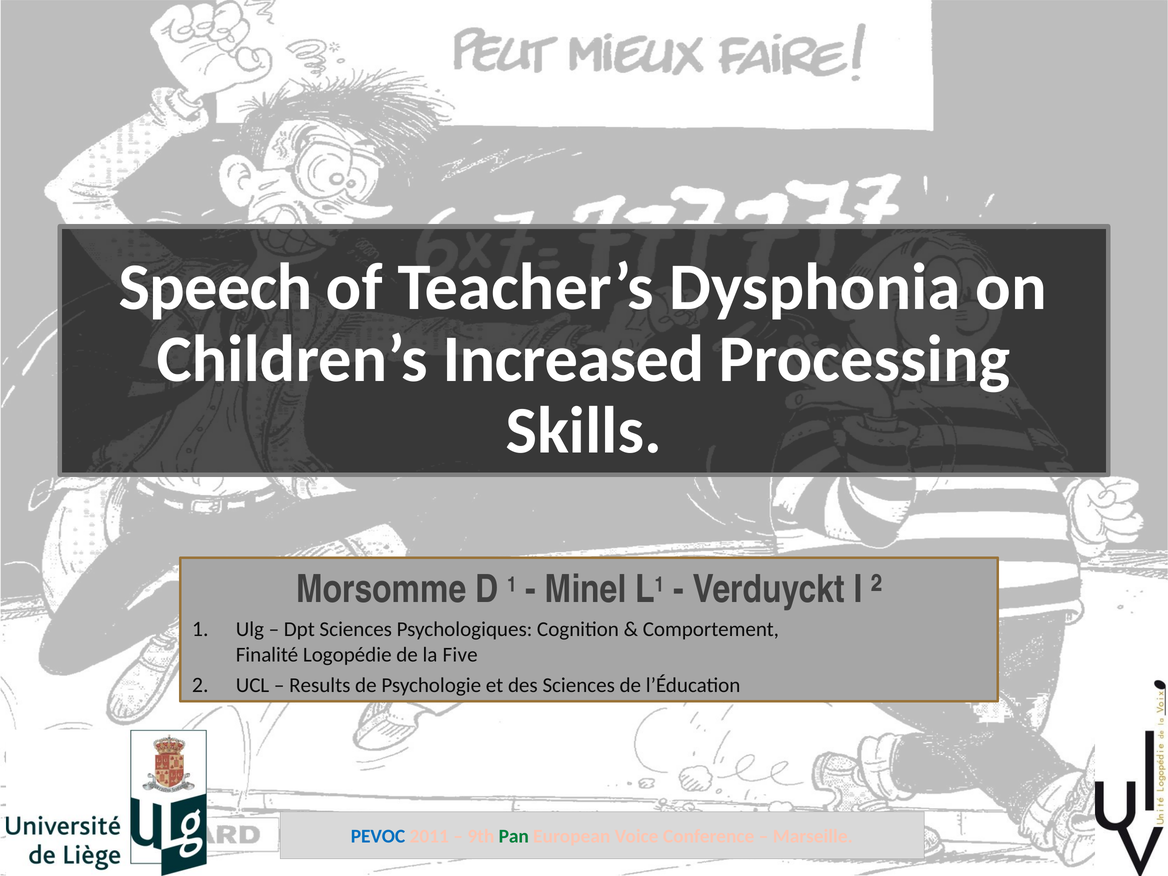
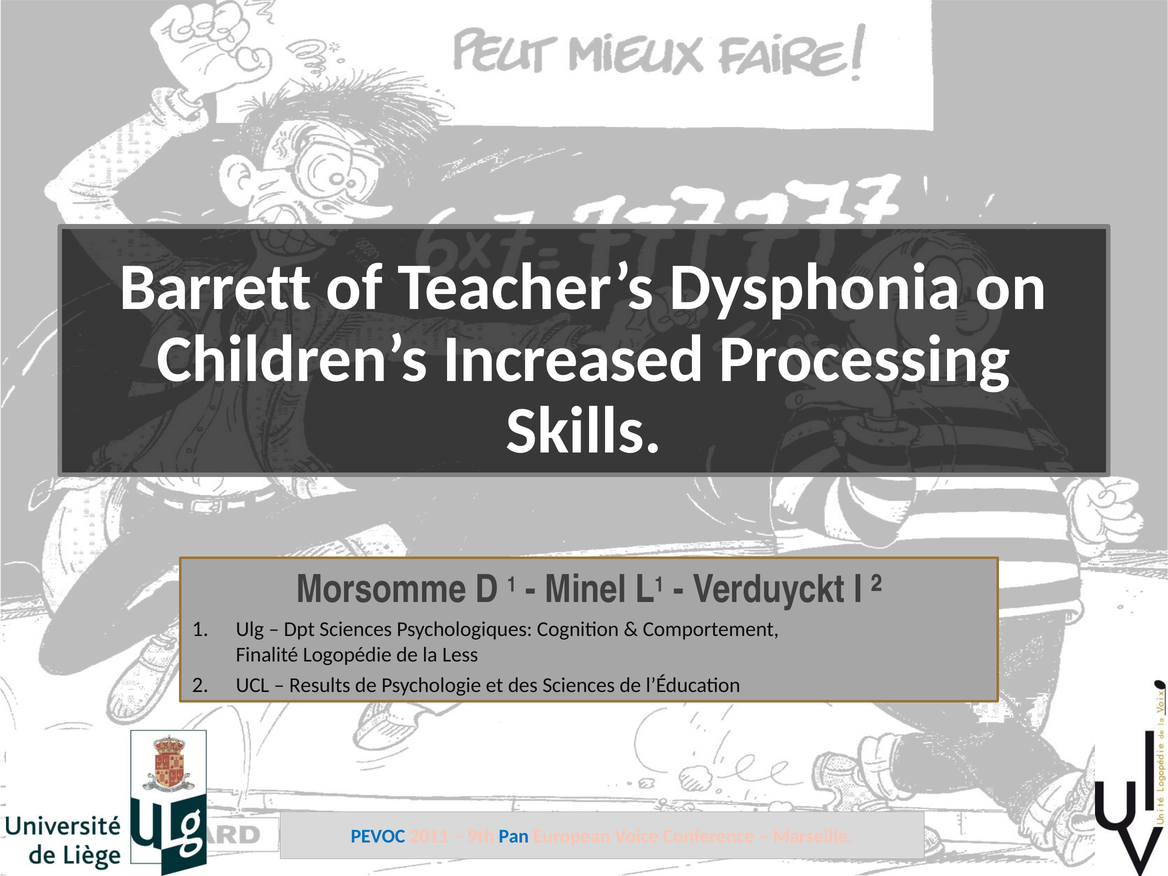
Speech: Speech -> Barrett
Five: Five -> Less
Pan colour: green -> blue
